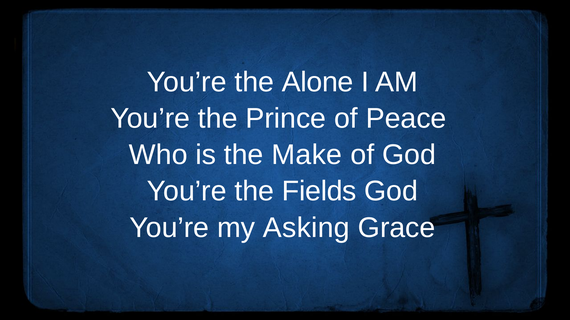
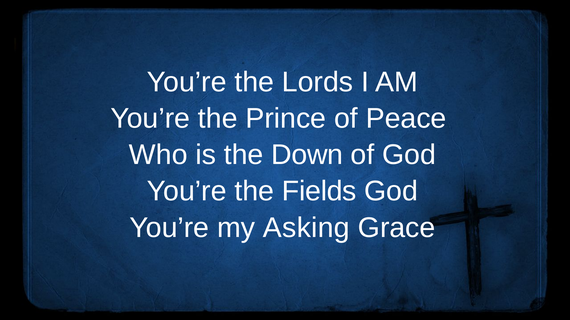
Alone: Alone -> Lords
Make: Make -> Down
